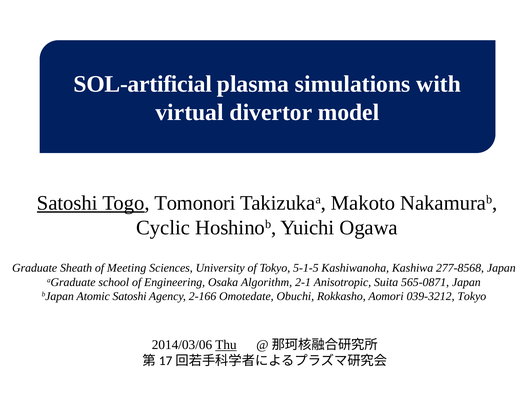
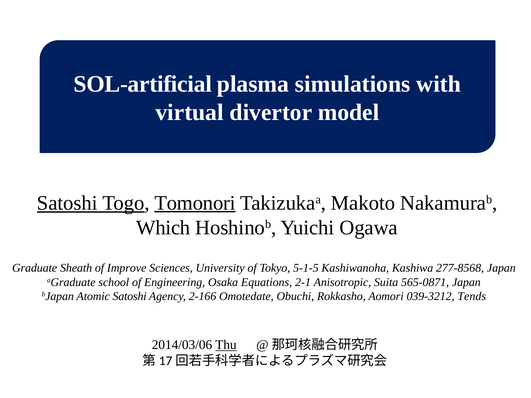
Tomonori underline: none -> present
Cyclic: Cyclic -> Which
Meeting: Meeting -> Improve
Algorithm: Algorithm -> Equations
039-3212 Tokyo: Tokyo -> Tends
